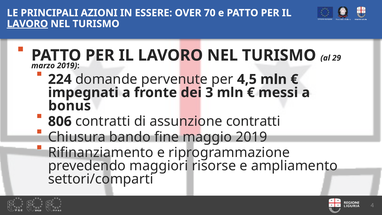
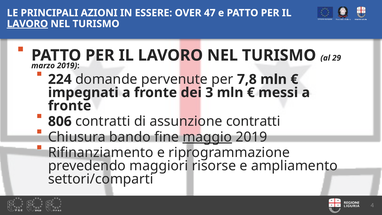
70: 70 -> 47
4,5: 4,5 -> 7,8
bonus at (70, 106): bonus -> fronte
maggio underline: none -> present
